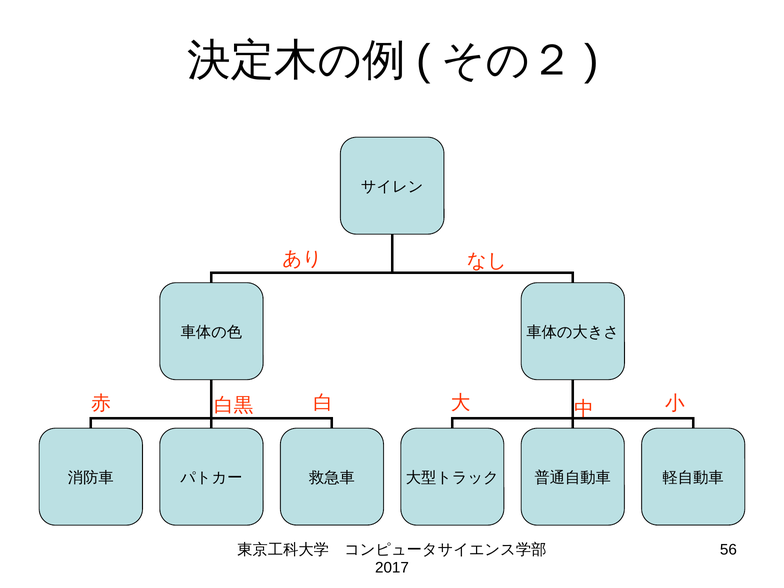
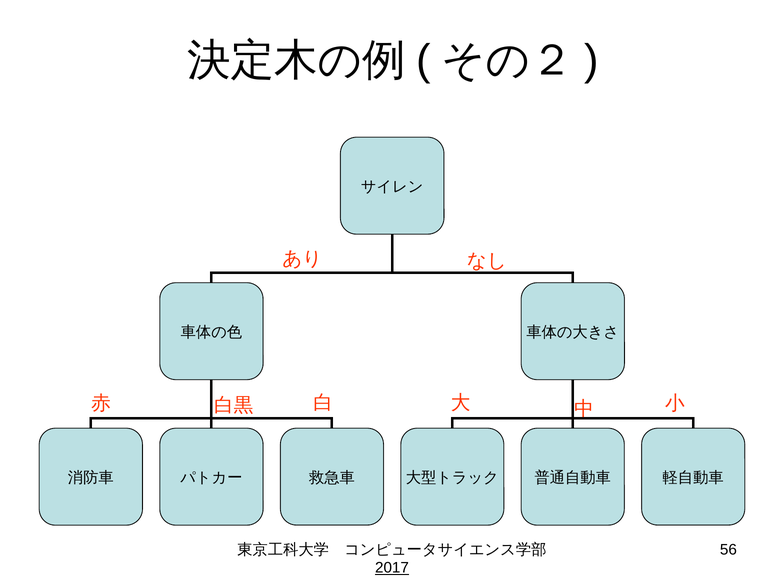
2017 underline: none -> present
